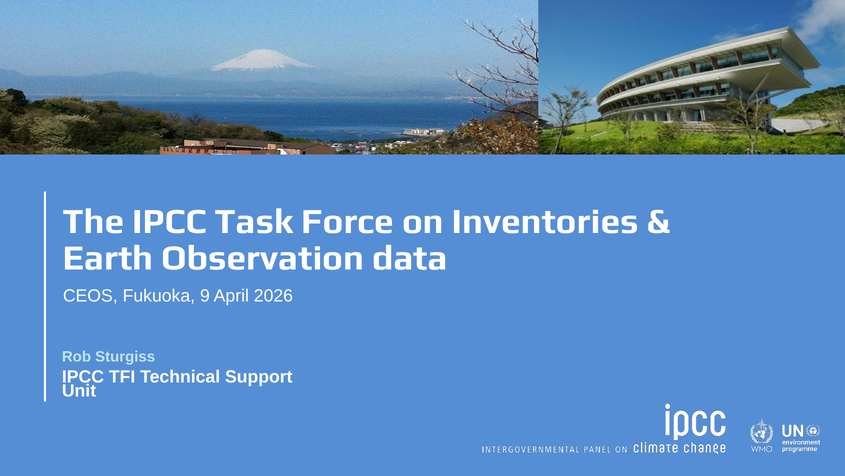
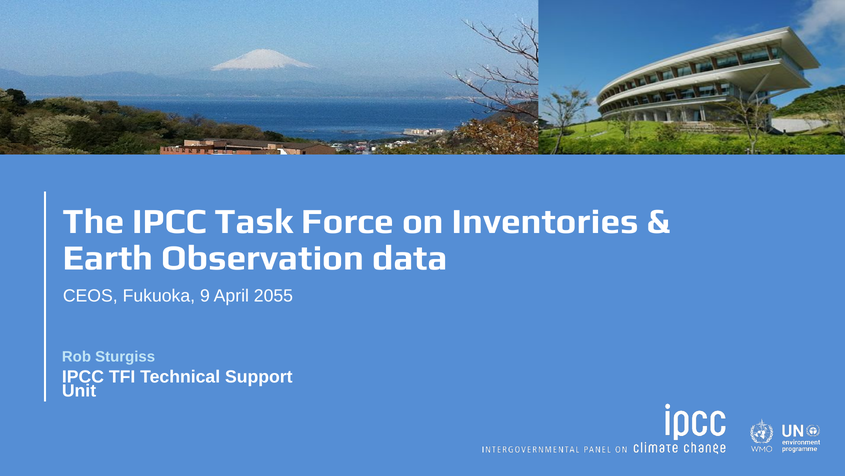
2026: 2026 -> 2055
